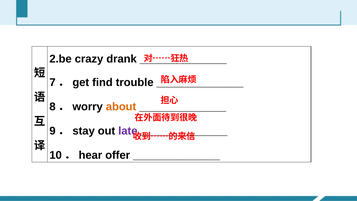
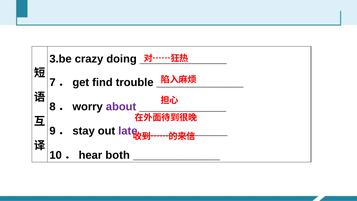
2.be: 2.be -> 3.be
drank: drank -> doing
about colour: orange -> purple
offer: offer -> both
